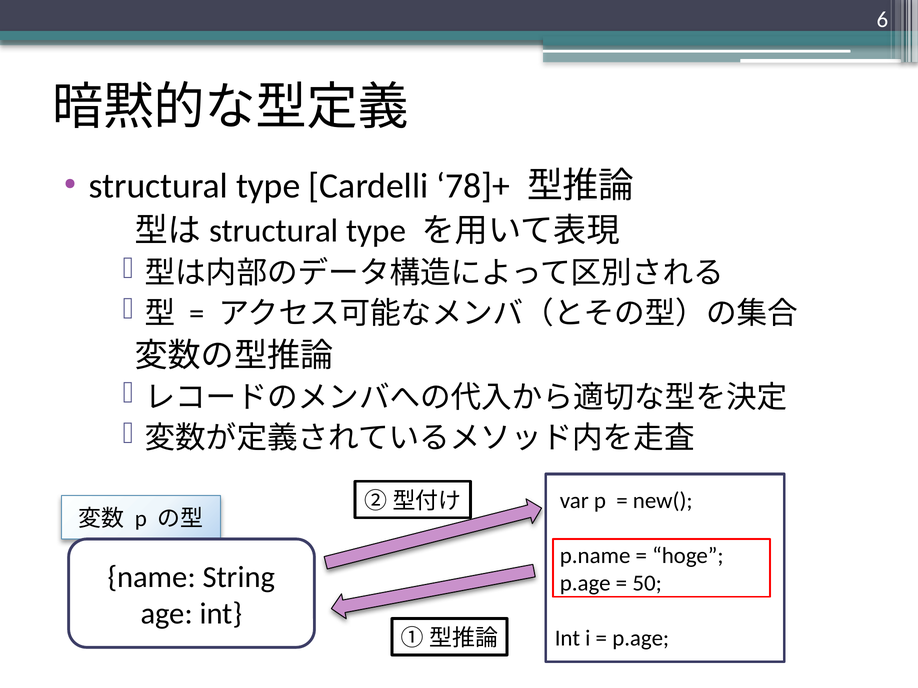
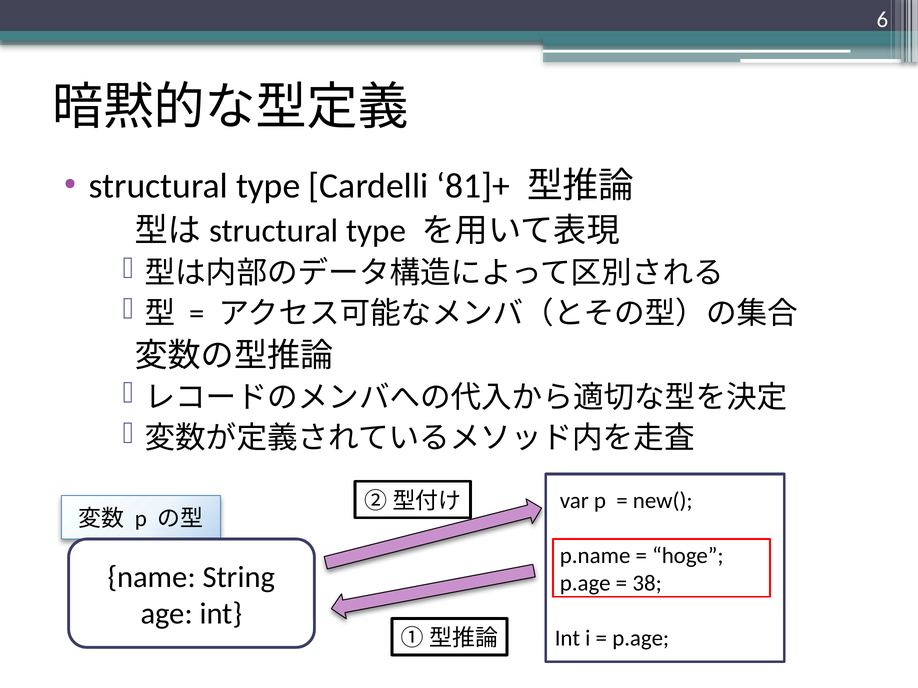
78]+: 78]+ -> 81]+
50: 50 -> 38
